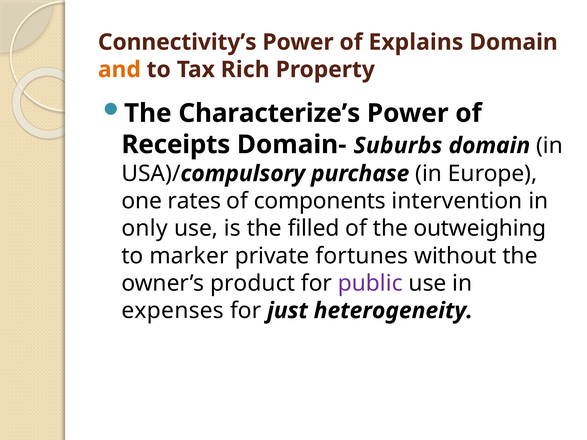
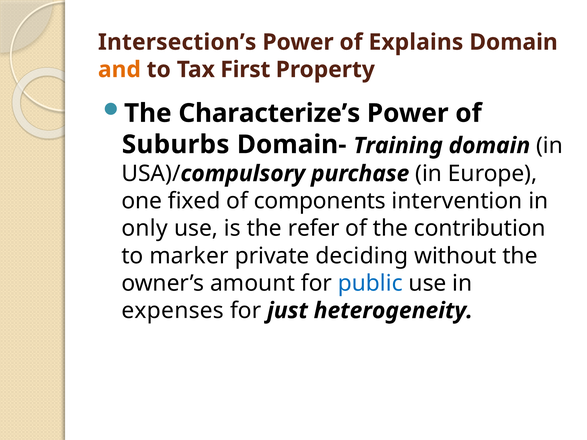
Connectivity’s: Connectivity’s -> Intersection’s
Rich: Rich -> First
Receipts: Receipts -> Suburbs
Suburbs: Suburbs -> Training
rates: rates -> fixed
filled: filled -> refer
outweighing: outweighing -> contribution
fortunes: fortunes -> deciding
product: product -> amount
public colour: purple -> blue
